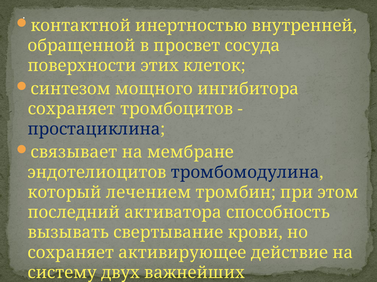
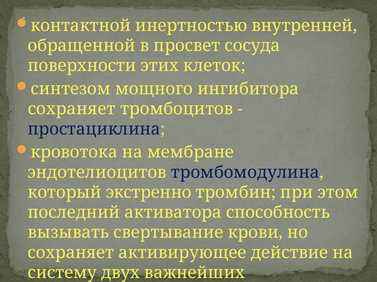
связывает: связывает -> кровотока
лечением: лечением -> экстренно
